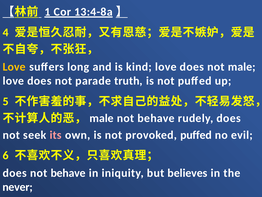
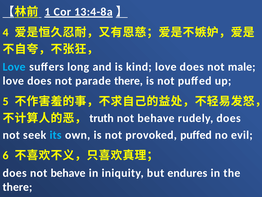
Love at (14, 67) colour: yellow -> light blue
parade truth: truth -> there
male at (102, 118): male -> truth
its colour: pink -> light blue
believes: believes -> endures
never at (18, 187): never -> there
